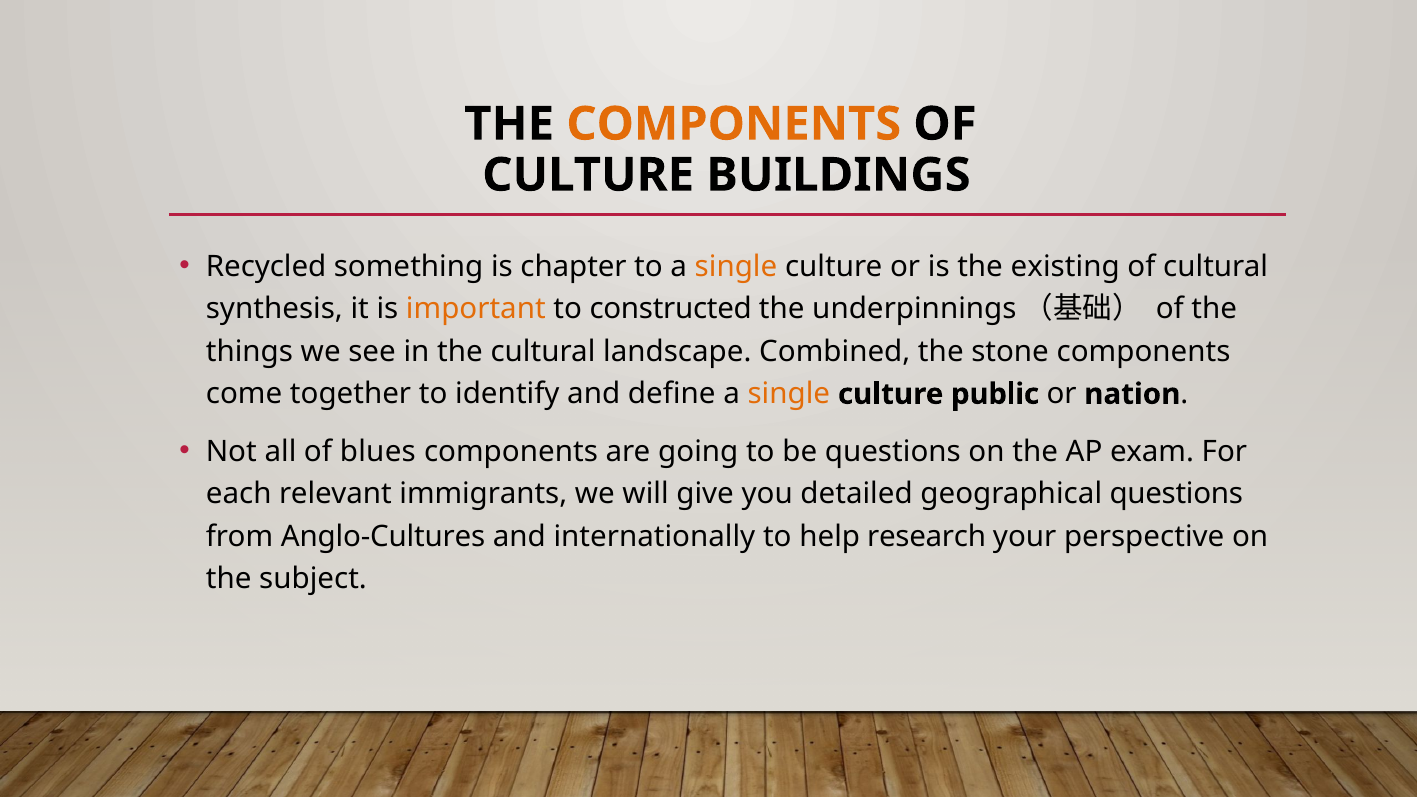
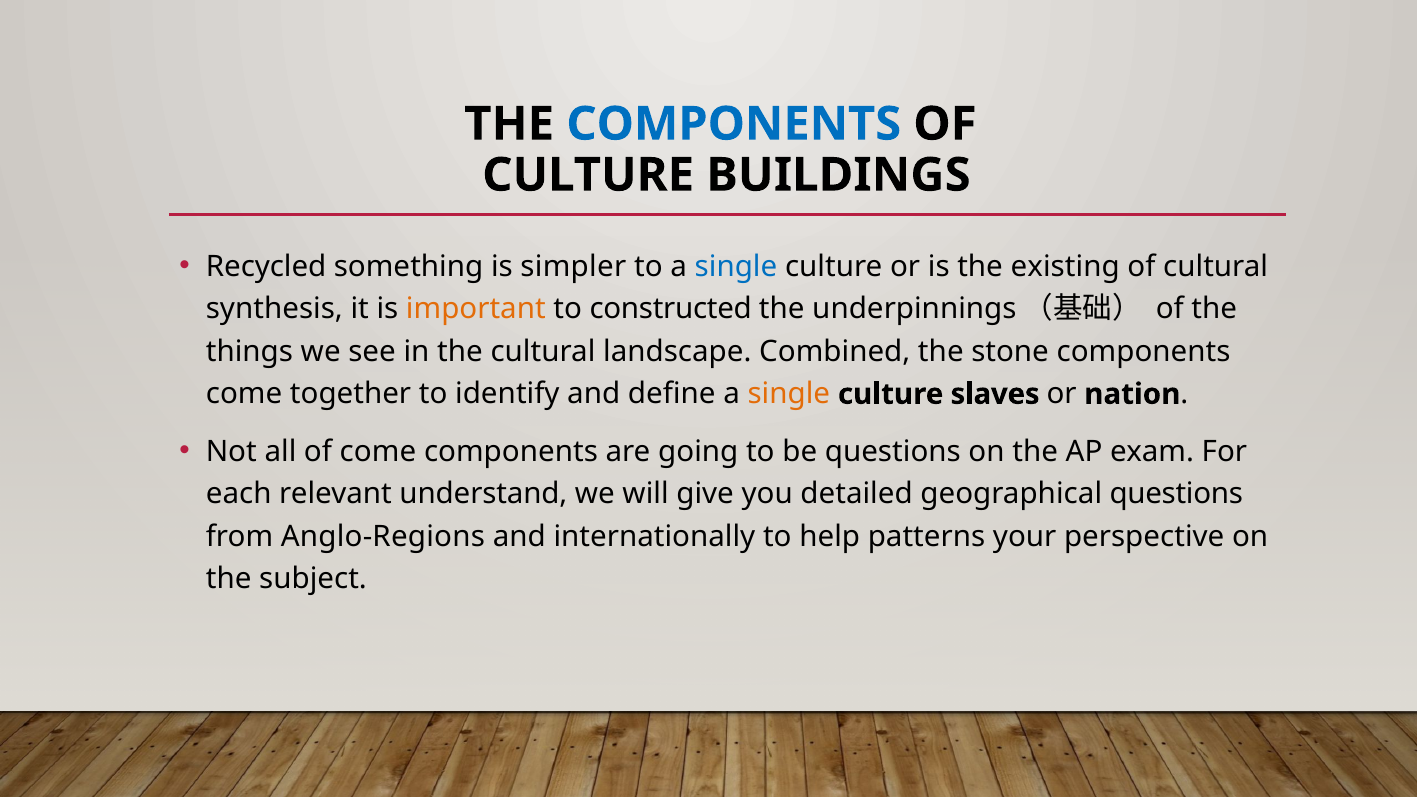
COMPONENTS at (734, 124) colour: orange -> blue
chapter: chapter -> simpler
single at (736, 266) colour: orange -> blue
public: public -> slaves
of blues: blues -> come
immigrants: immigrants -> understand
Anglo-Cultures: Anglo-Cultures -> Anglo-Regions
research: research -> patterns
